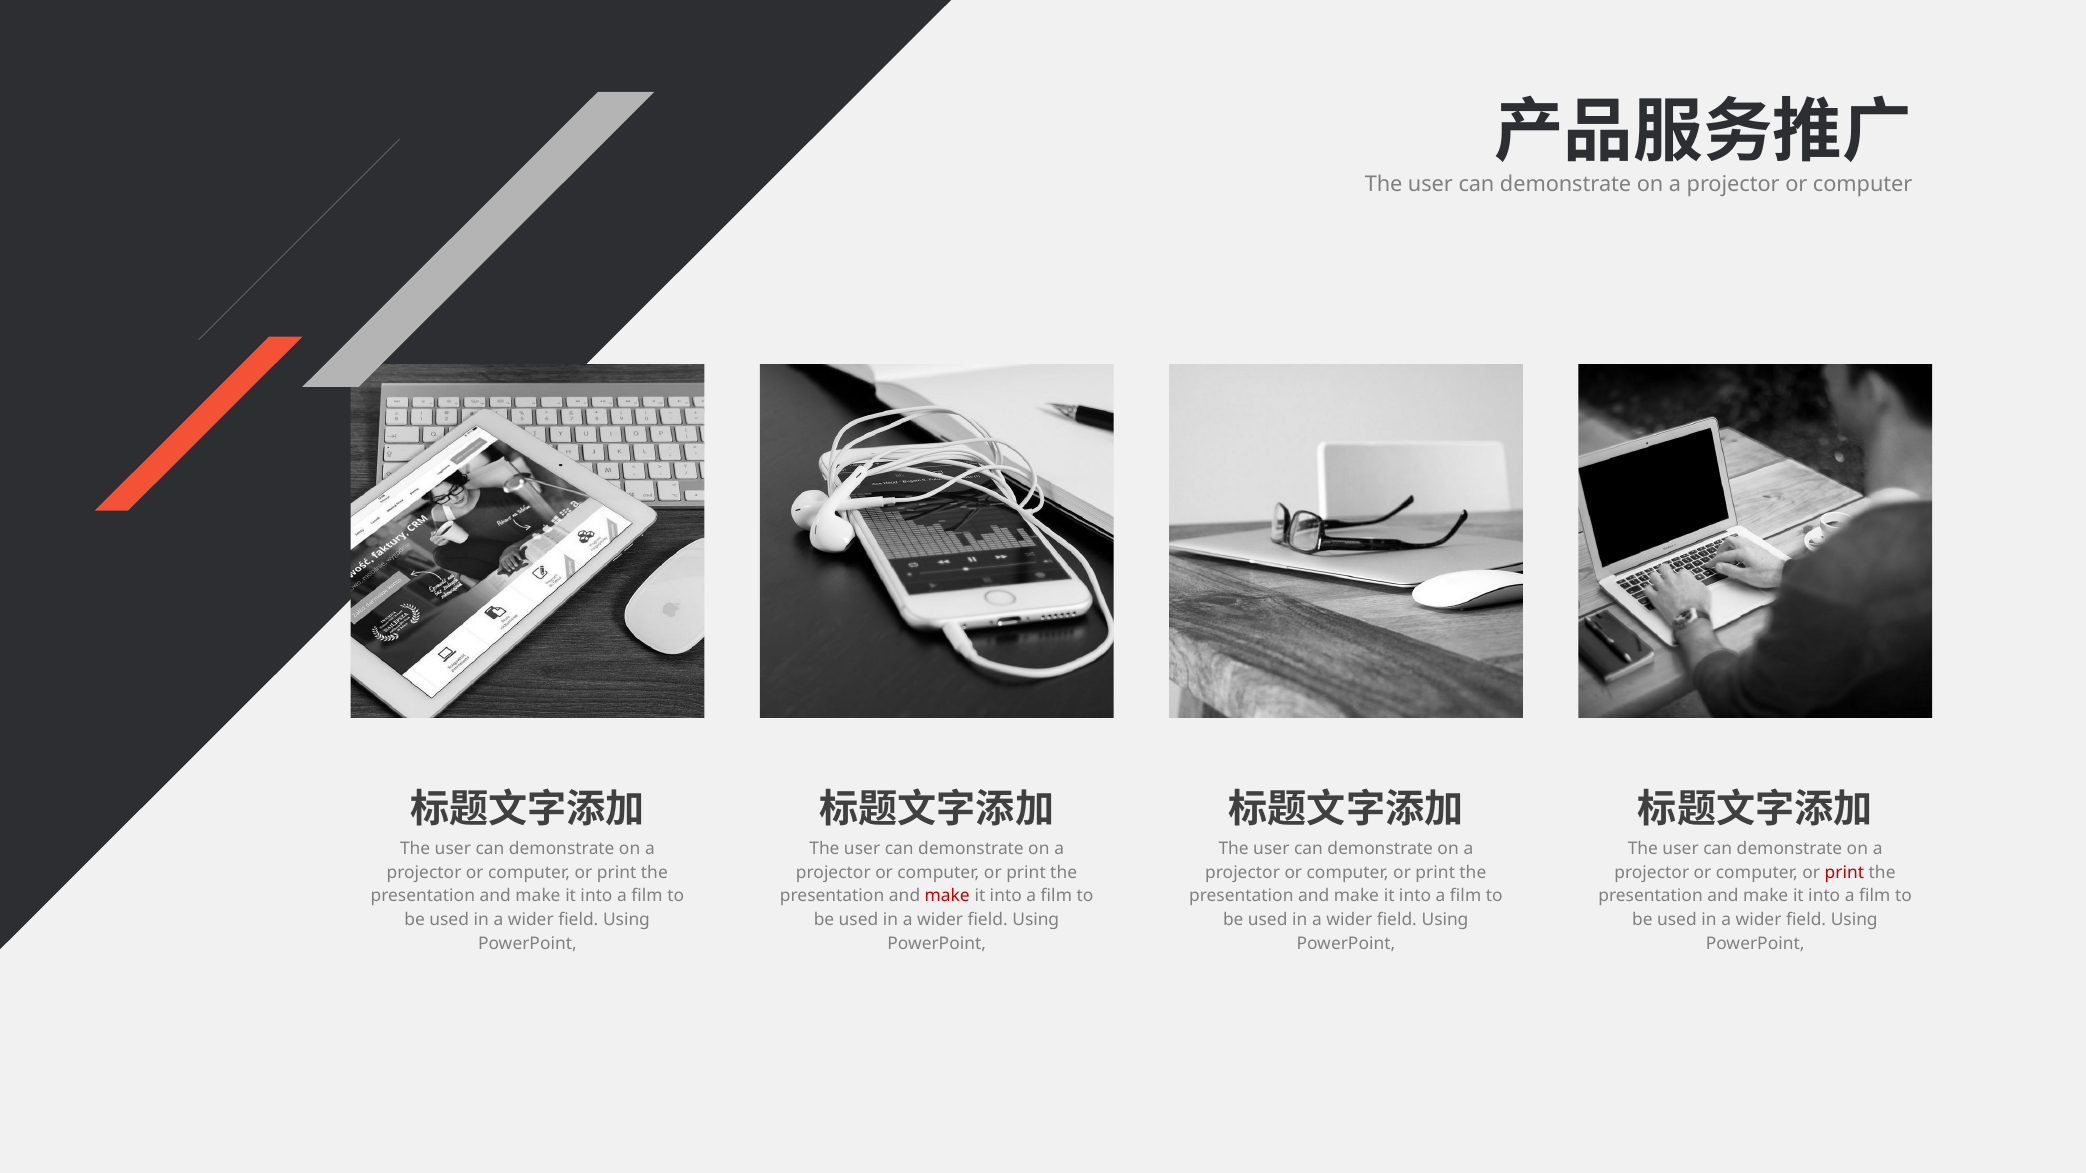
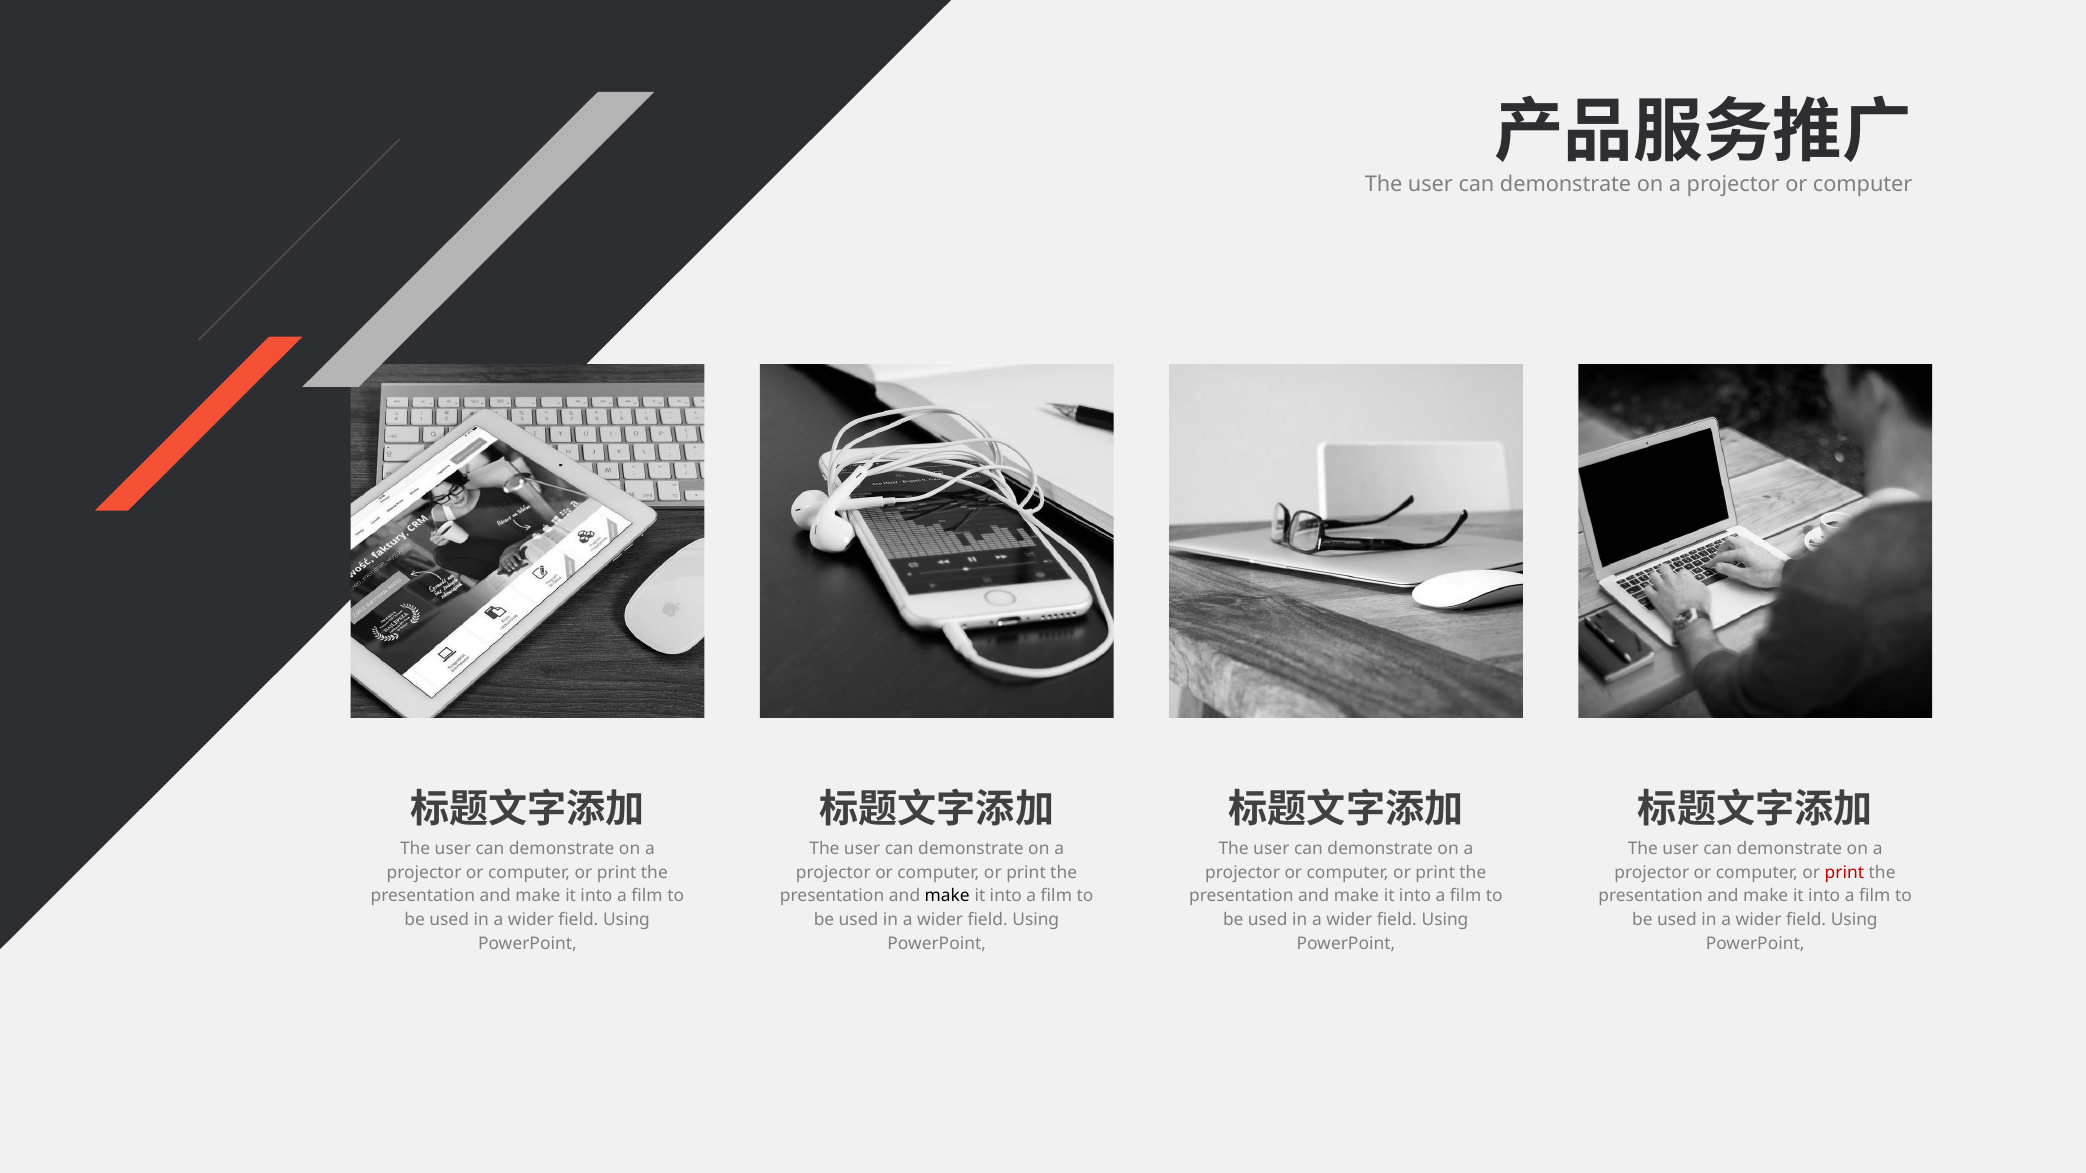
make at (947, 896) colour: red -> black
